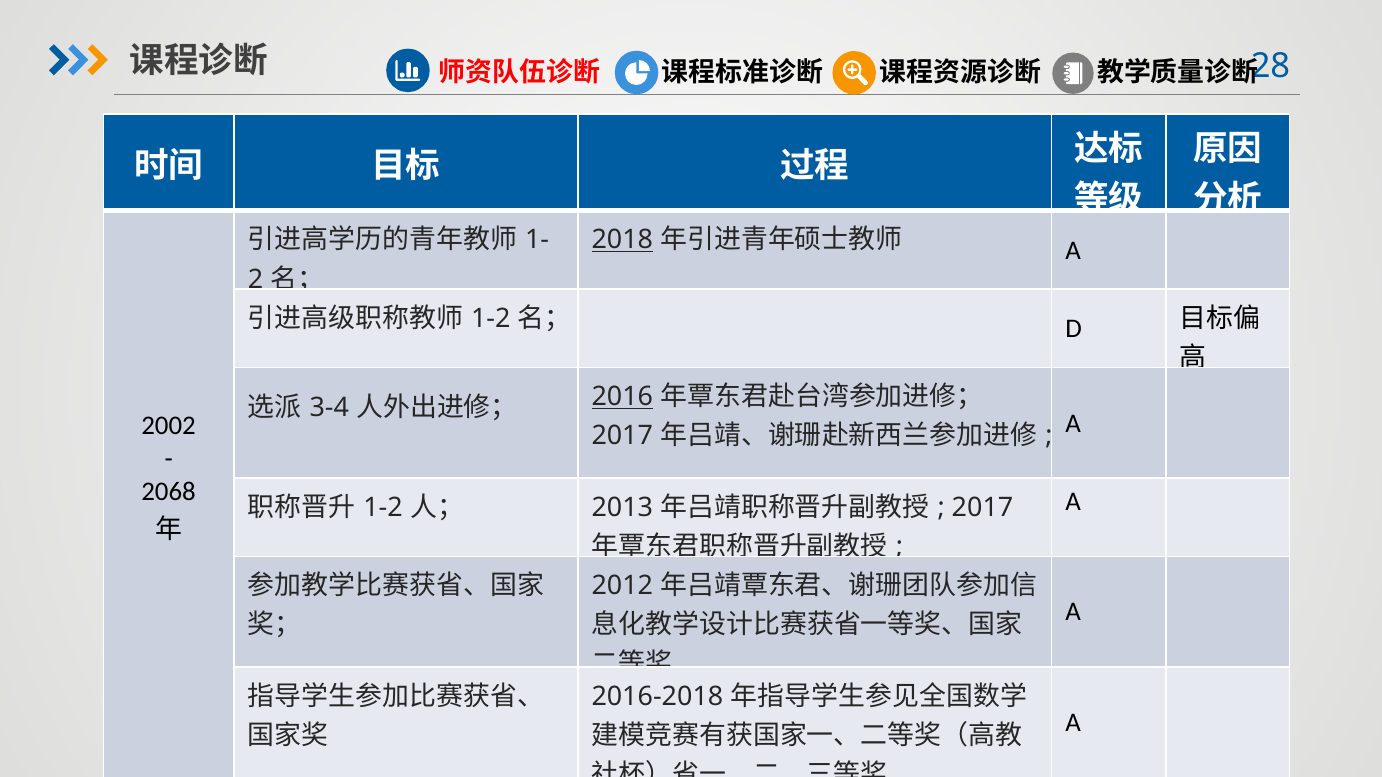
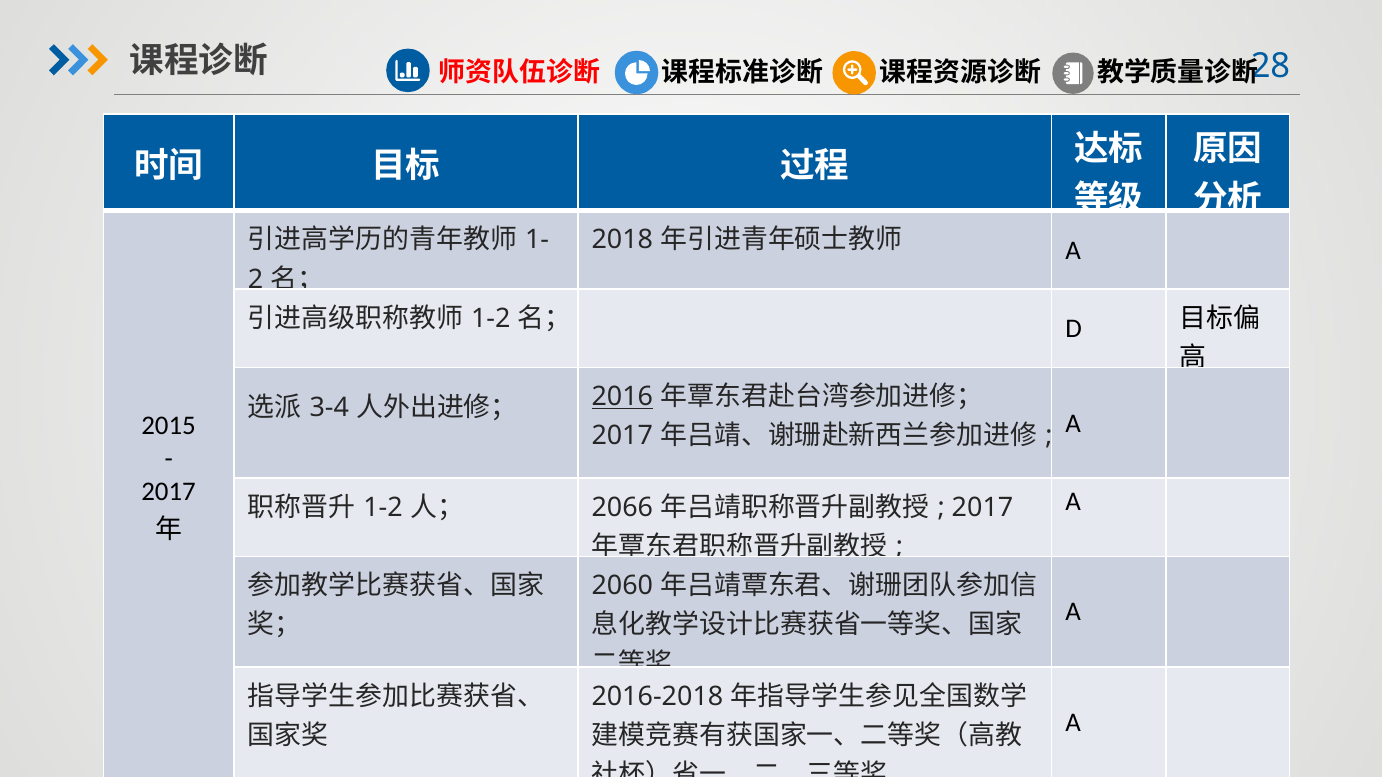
2018 underline: present -> none
2002: 2002 -> 2015
2068 at (169, 492): 2068 -> 2017
2013: 2013 -> 2066
2012: 2012 -> 2060
